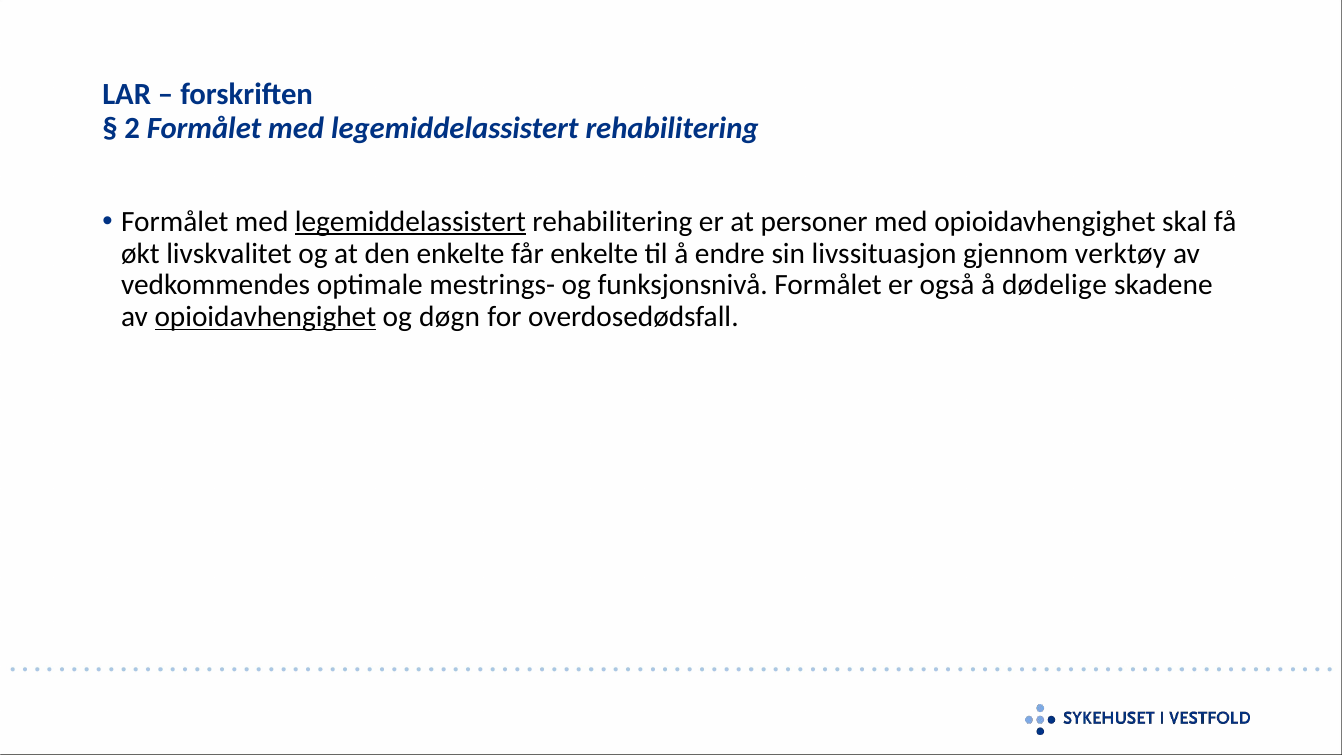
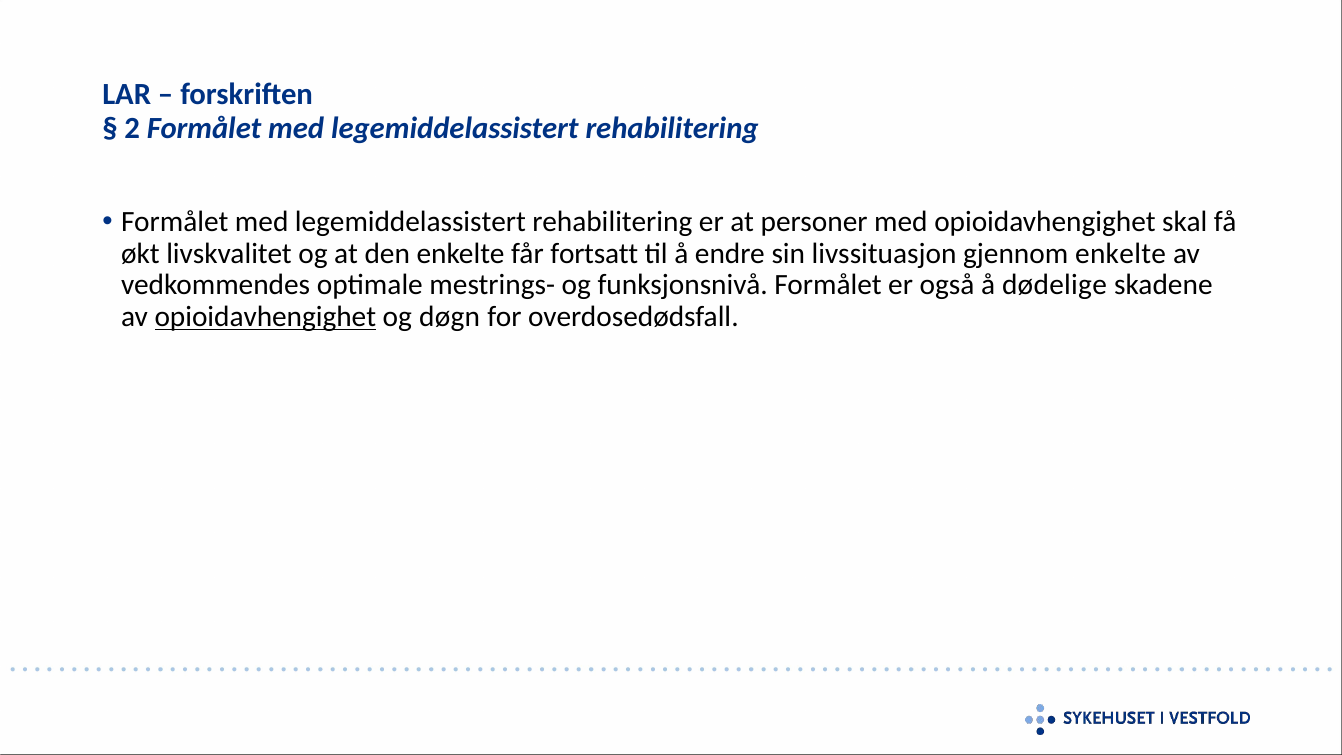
legemiddelassistert at (410, 222) underline: present -> none
får enkelte: enkelte -> fortsatt
gjennom verktøy: verktøy -> enkelte
